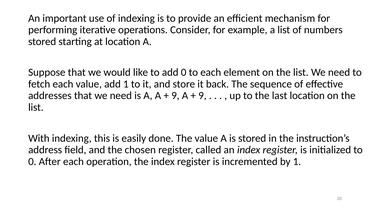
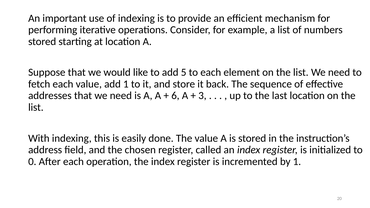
add 0: 0 -> 5
9 at (175, 96): 9 -> 6
9 at (202, 96): 9 -> 3
